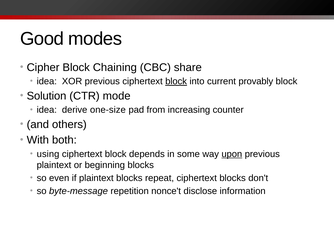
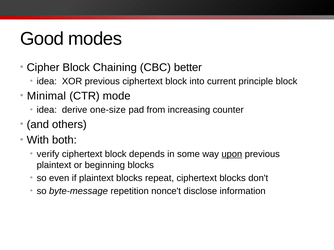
share: share -> better
block at (176, 82) underline: present -> none
provably: provably -> principle
Solution: Solution -> Minimal
using: using -> verify
